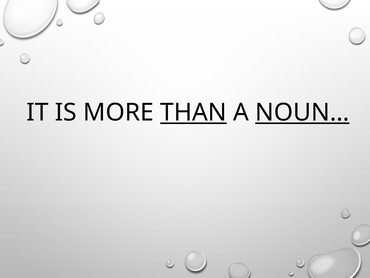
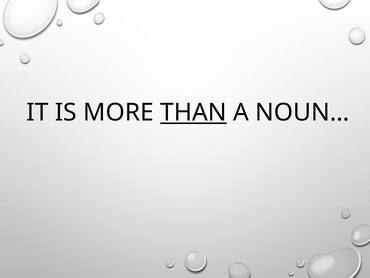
NOUN… underline: present -> none
